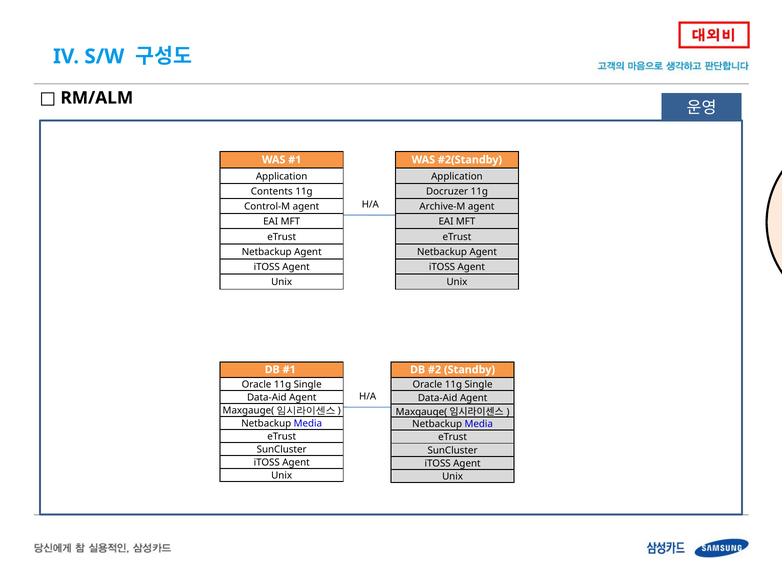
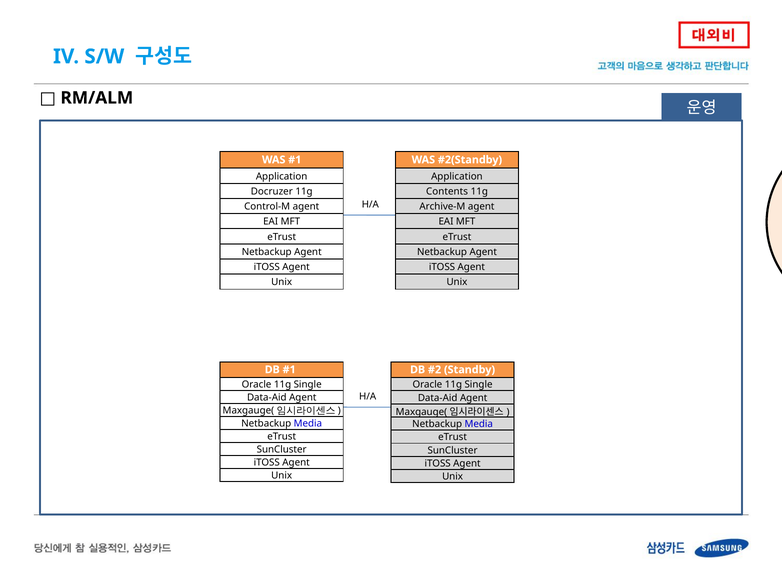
Contents: Contents -> Docruzer
Docruzer: Docruzer -> Contents
